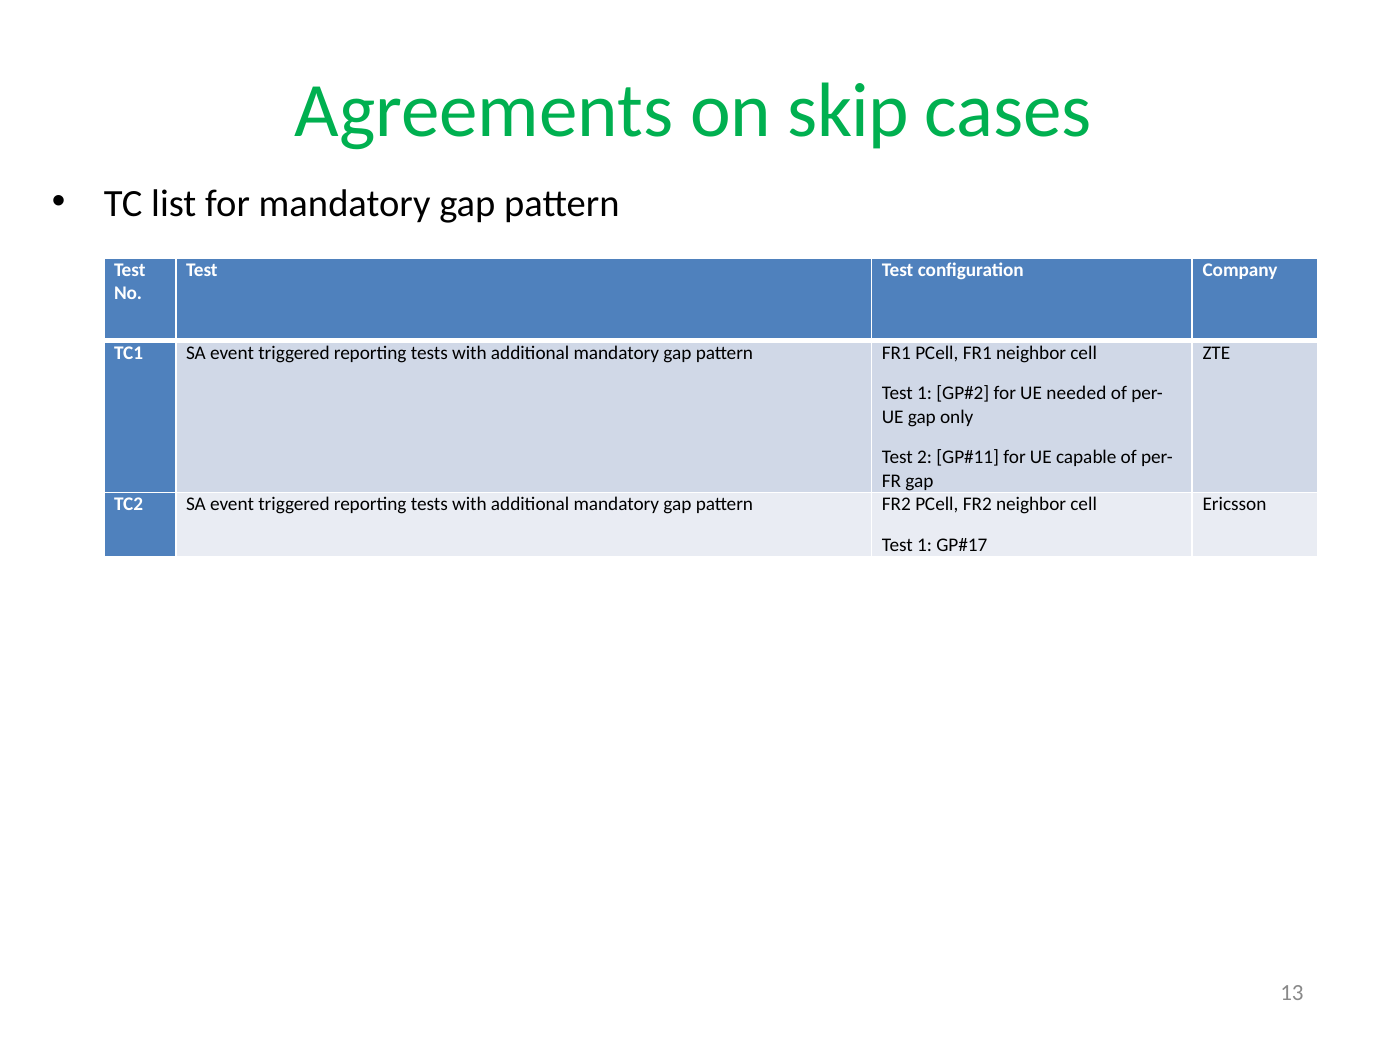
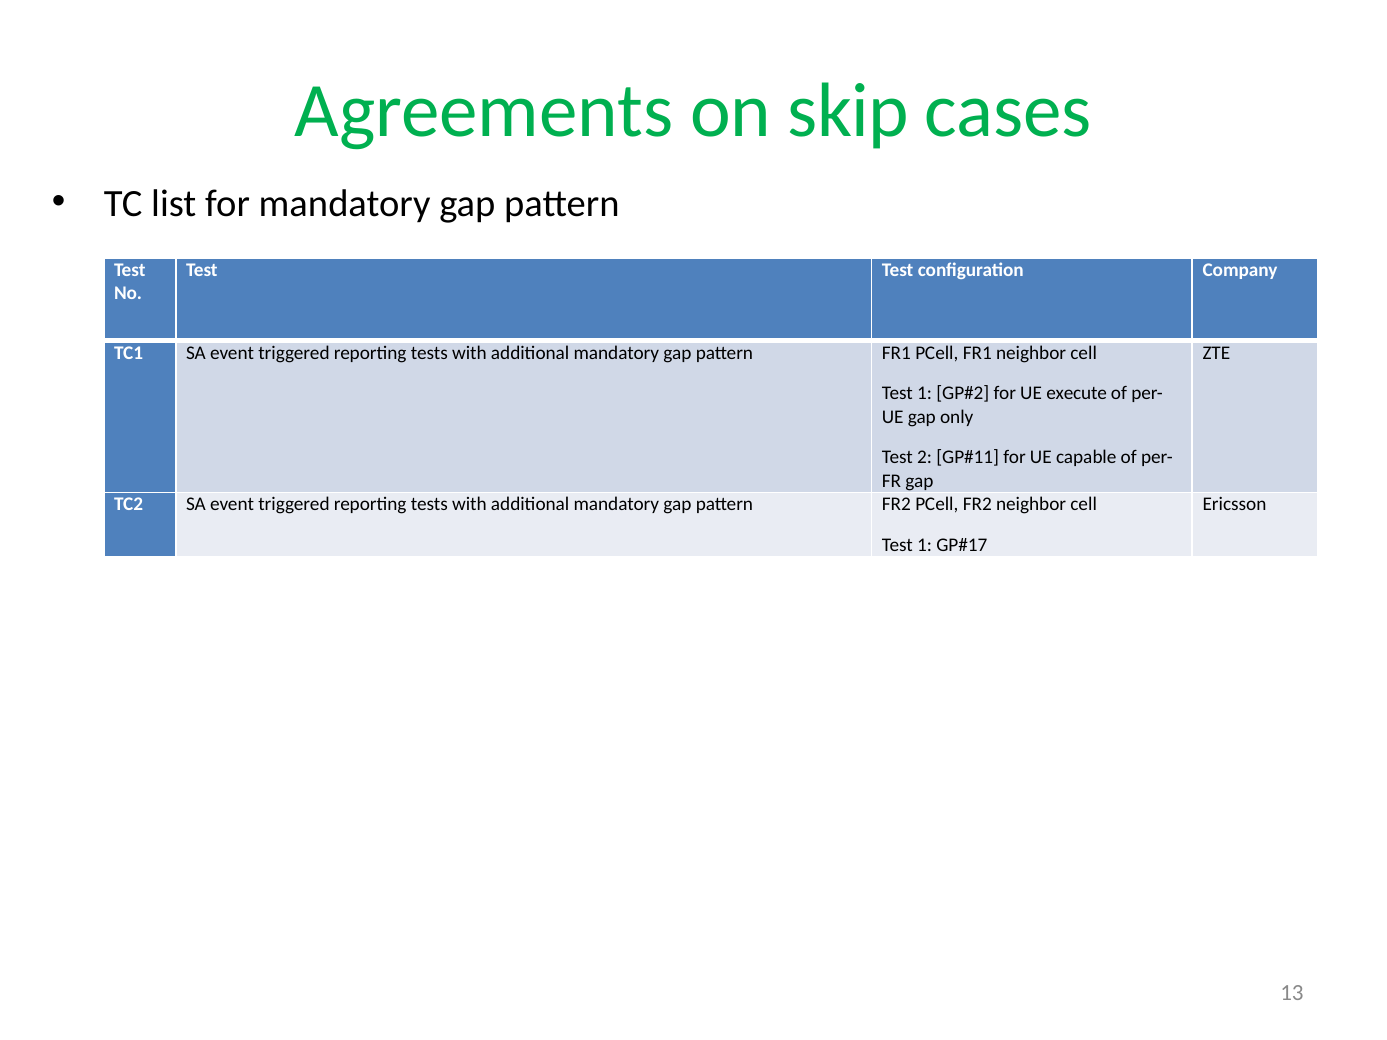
needed: needed -> execute
